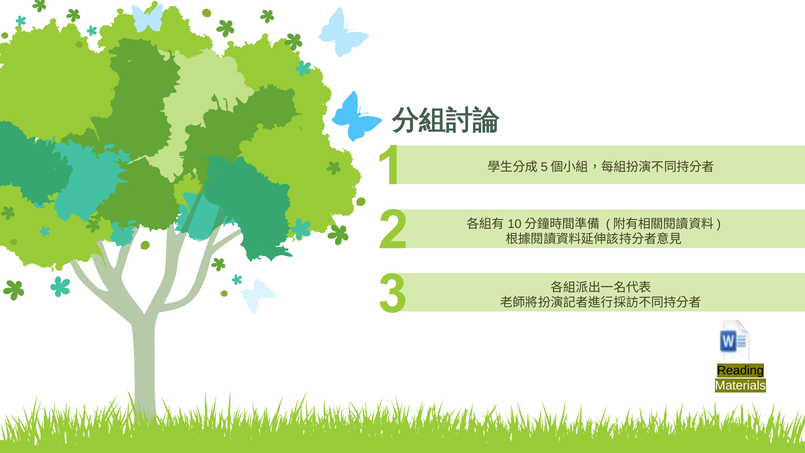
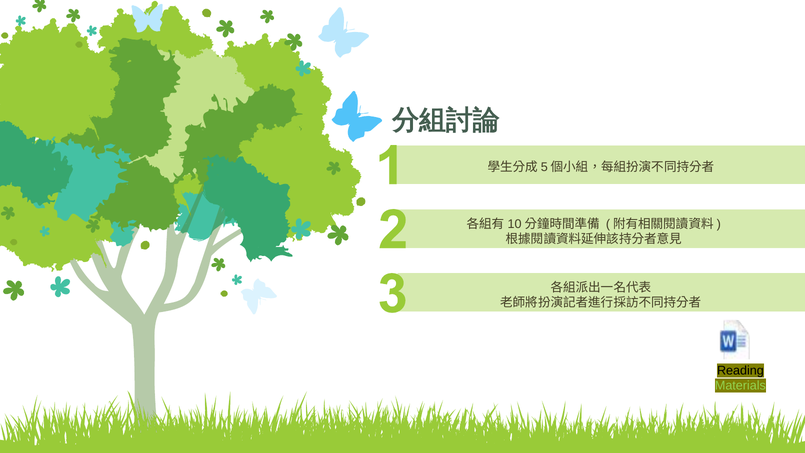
Materials colour: white -> light green
